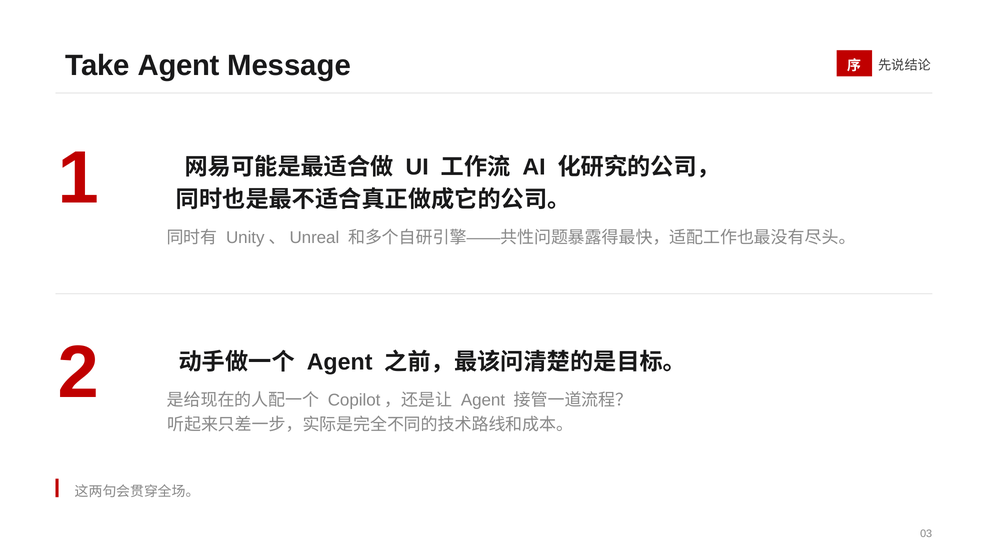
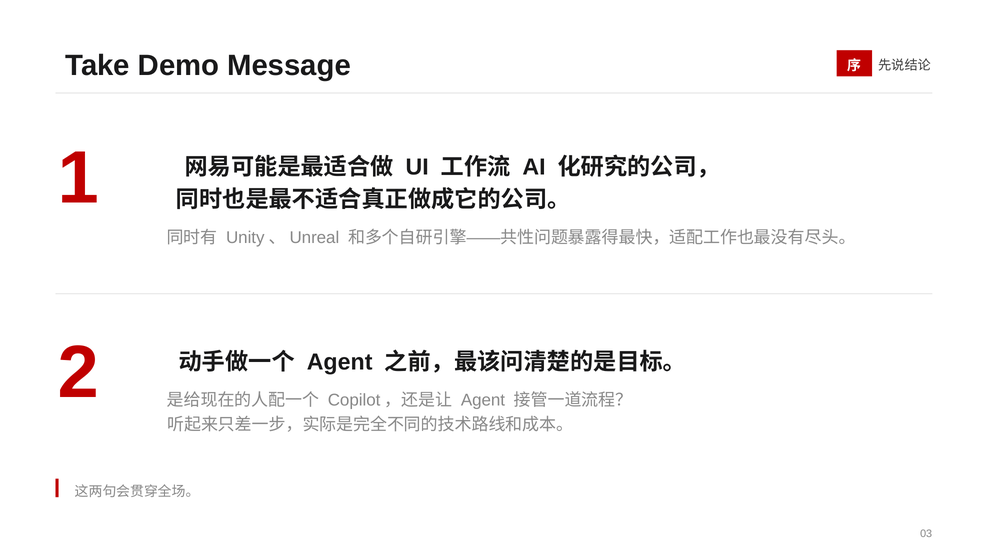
Take Agent: Agent -> Demo
